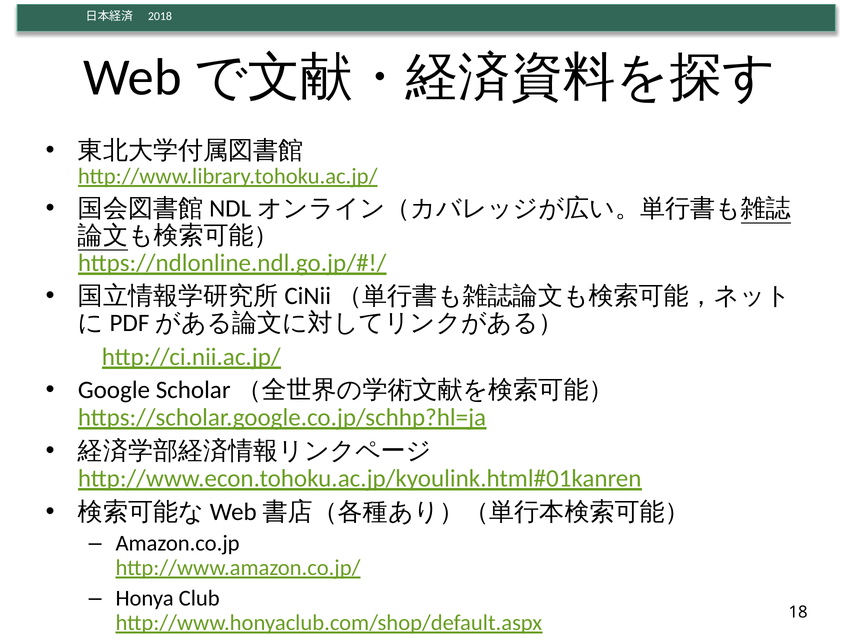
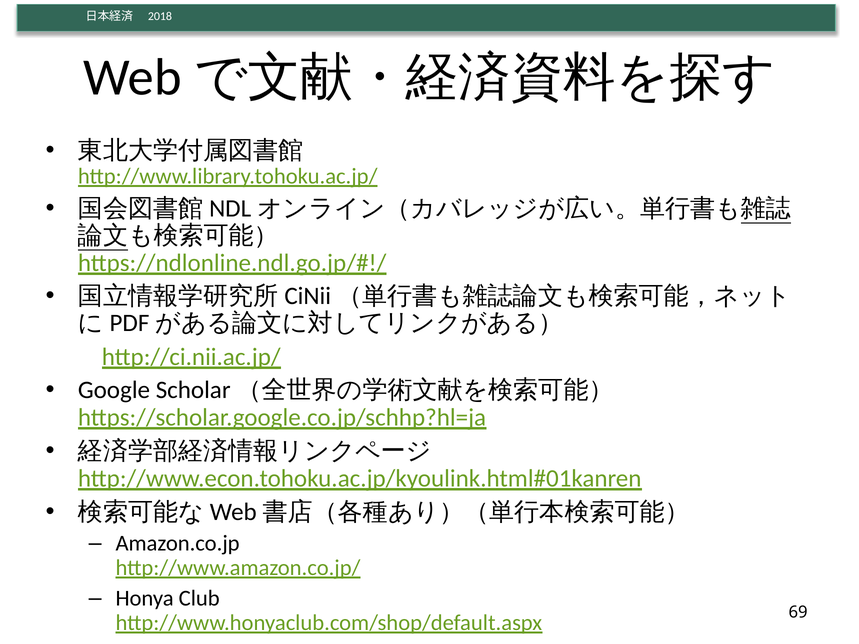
18: 18 -> 69
